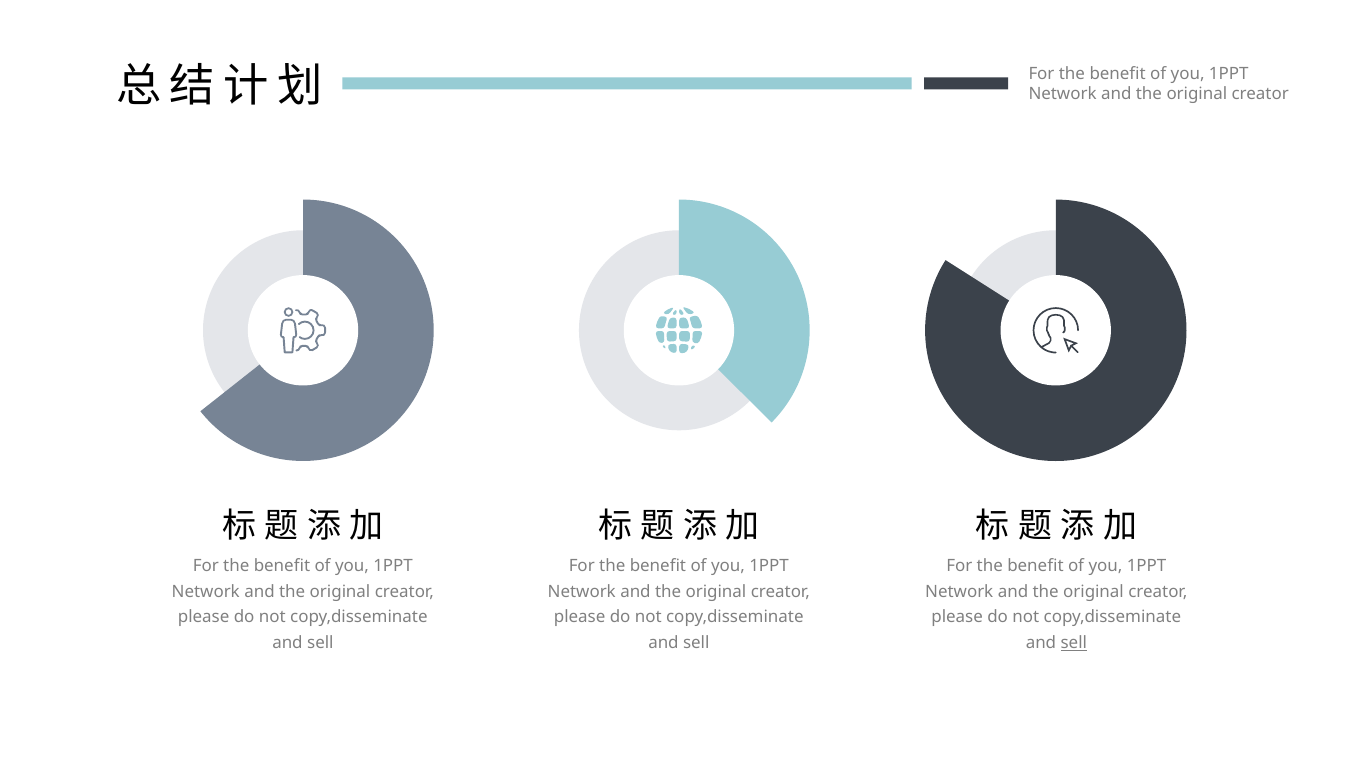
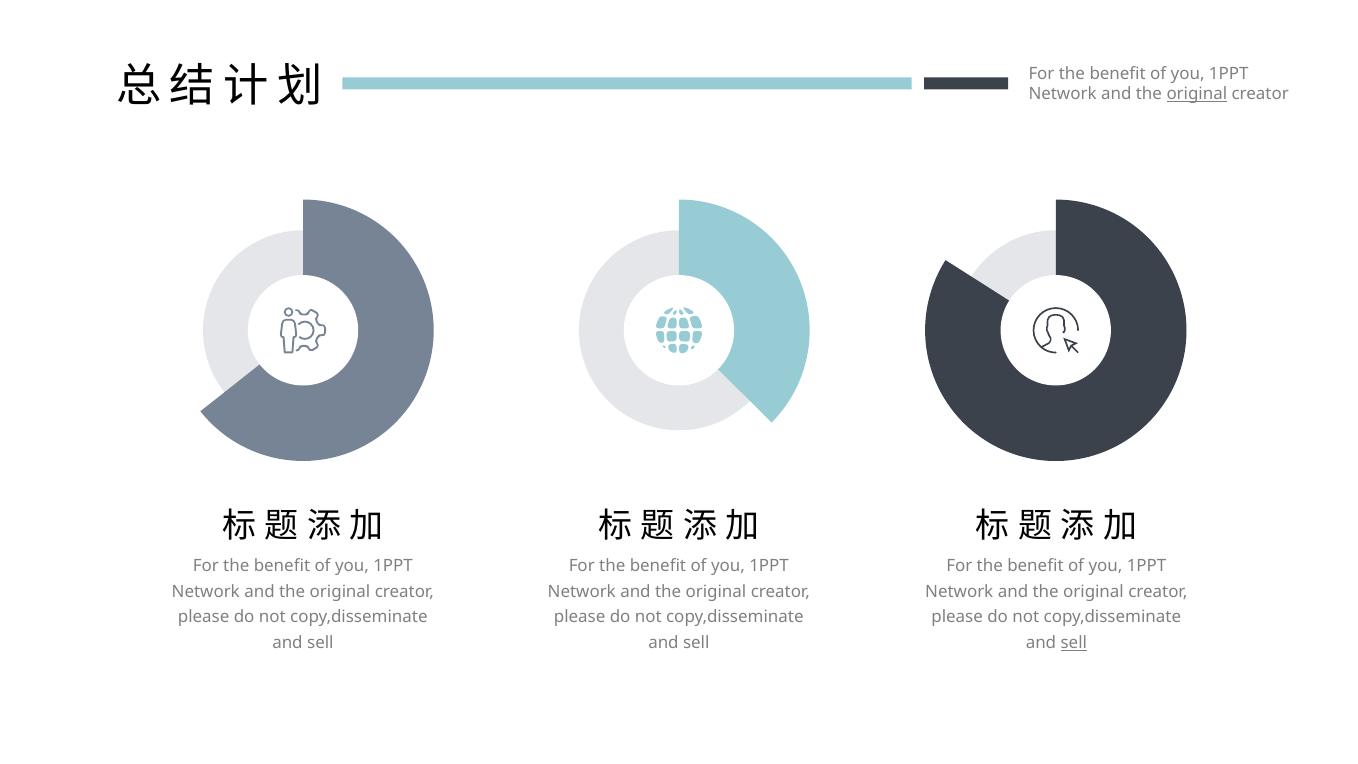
original at (1197, 94) underline: none -> present
